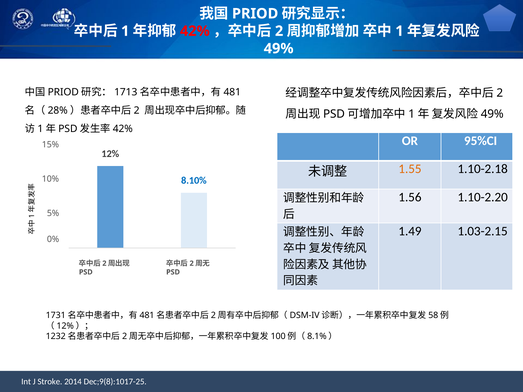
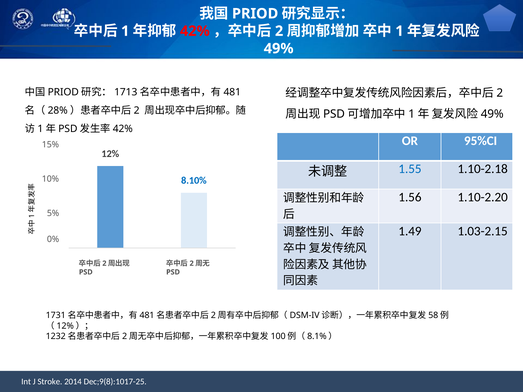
1.55 colour: orange -> blue
